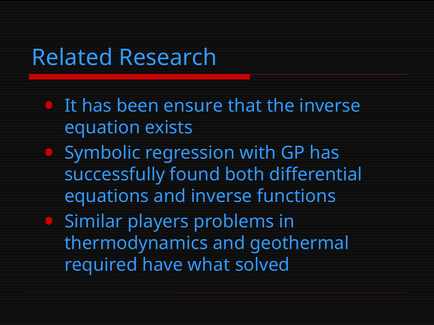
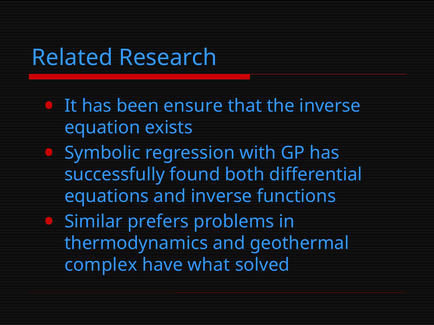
players: players -> prefers
required: required -> complex
